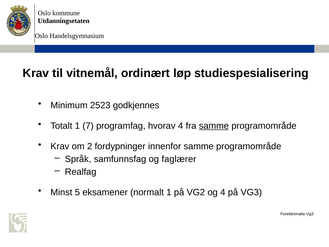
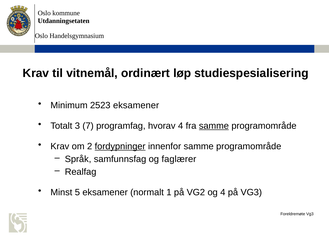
2523 godkjennes: godkjennes -> eksamener
Totalt 1: 1 -> 3
fordypninger underline: none -> present
